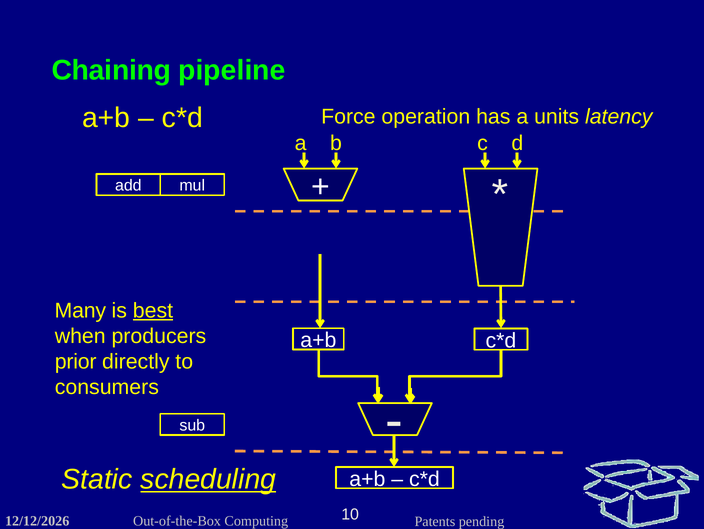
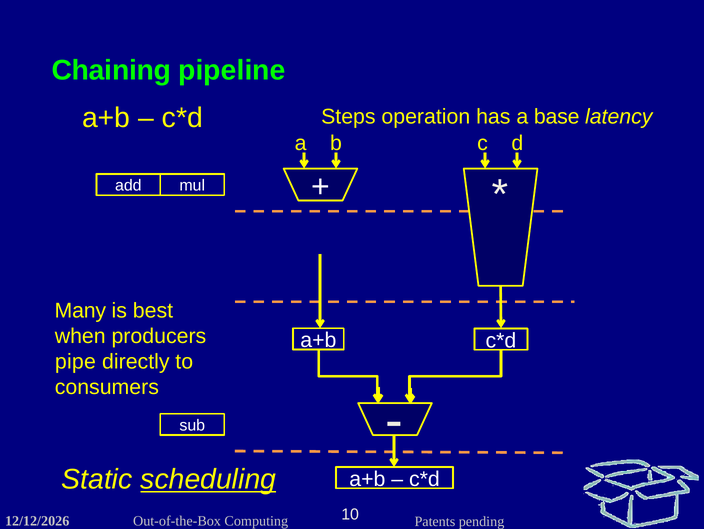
Force: Force -> Steps
units: units -> base
best underline: present -> none
prior: prior -> pipe
